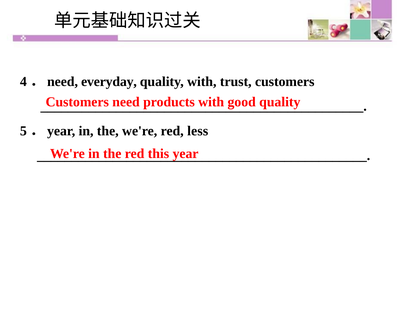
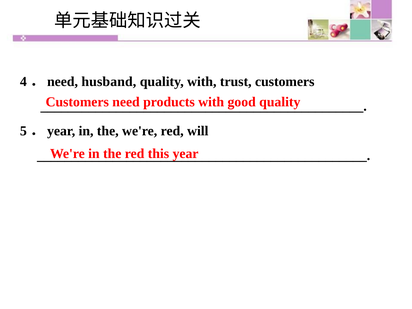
everyday: everyday -> husband
less: less -> will
